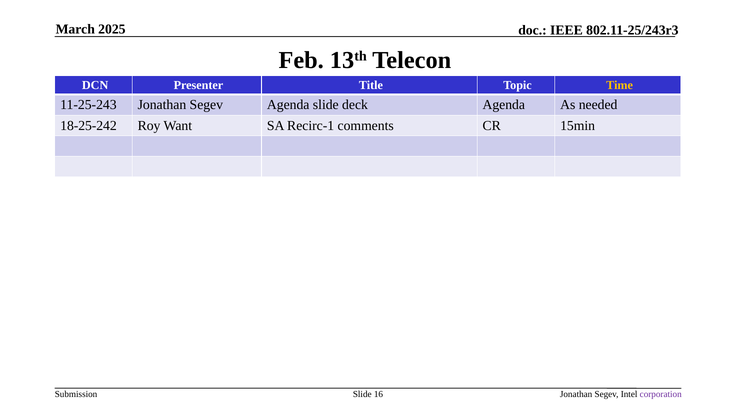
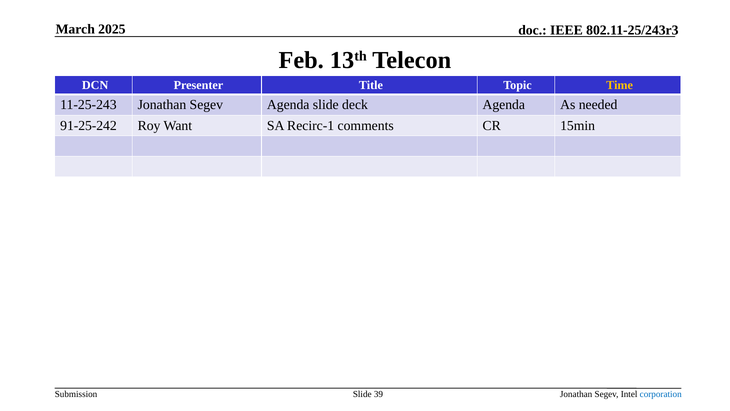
18-25-242: 18-25-242 -> 91-25-242
16: 16 -> 39
corporation colour: purple -> blue
